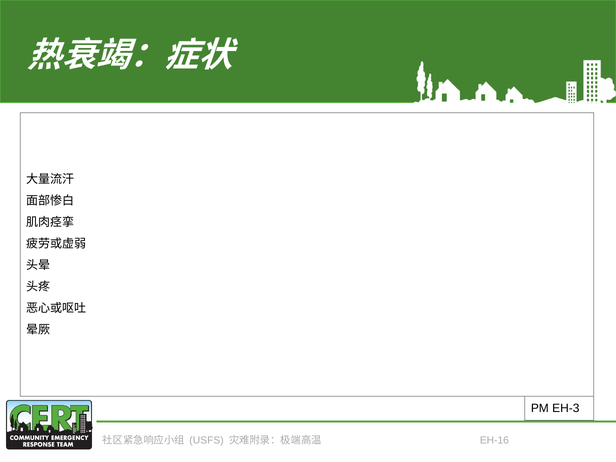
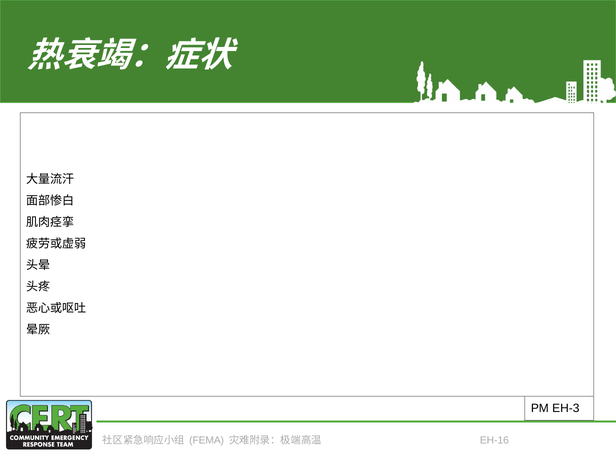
USFS: USFS -> FEMA
